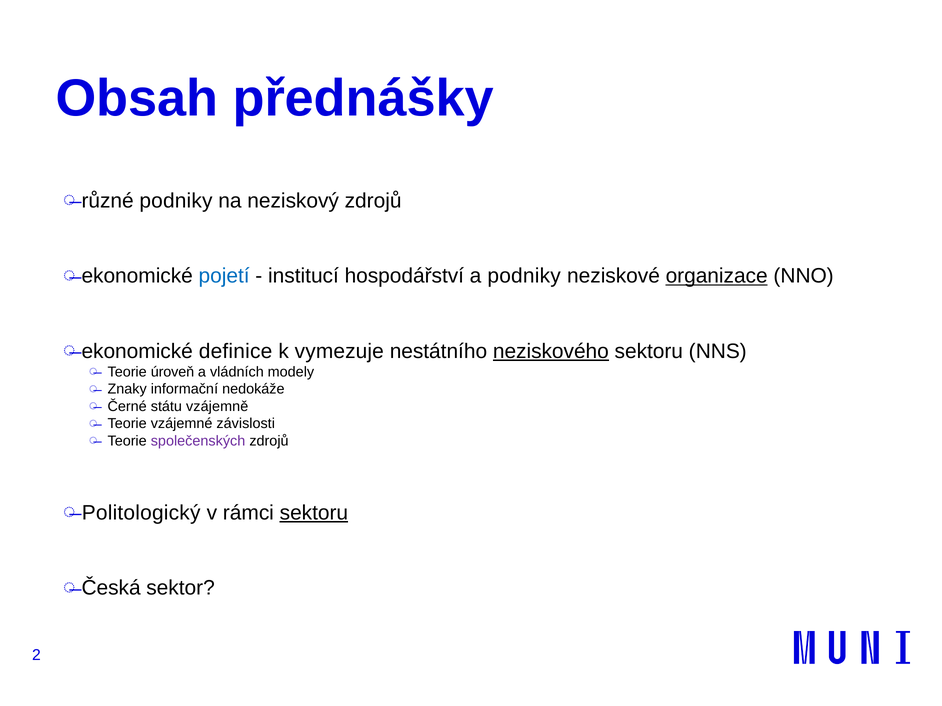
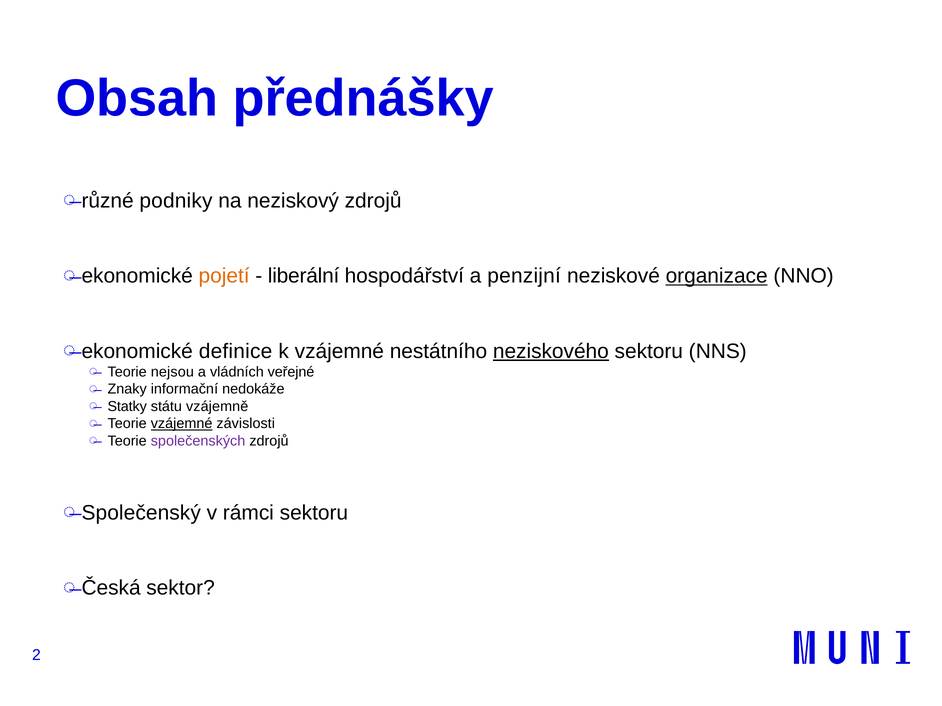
pojetí colour: blue -> orange
institucí: institucí -> liberální
a podniky: podniky -> penzijní
k vymezuje: vymezuje -> vzájemné
úroveň: úroveň -> nejsou
modely: modely -> veřejné
Černé: Černé -> Statky
vzájemné at (182, 424) underline: none -> present
Politologický: Politologický -> Společenský
sektoru at (314, 513) underline: present -> none
